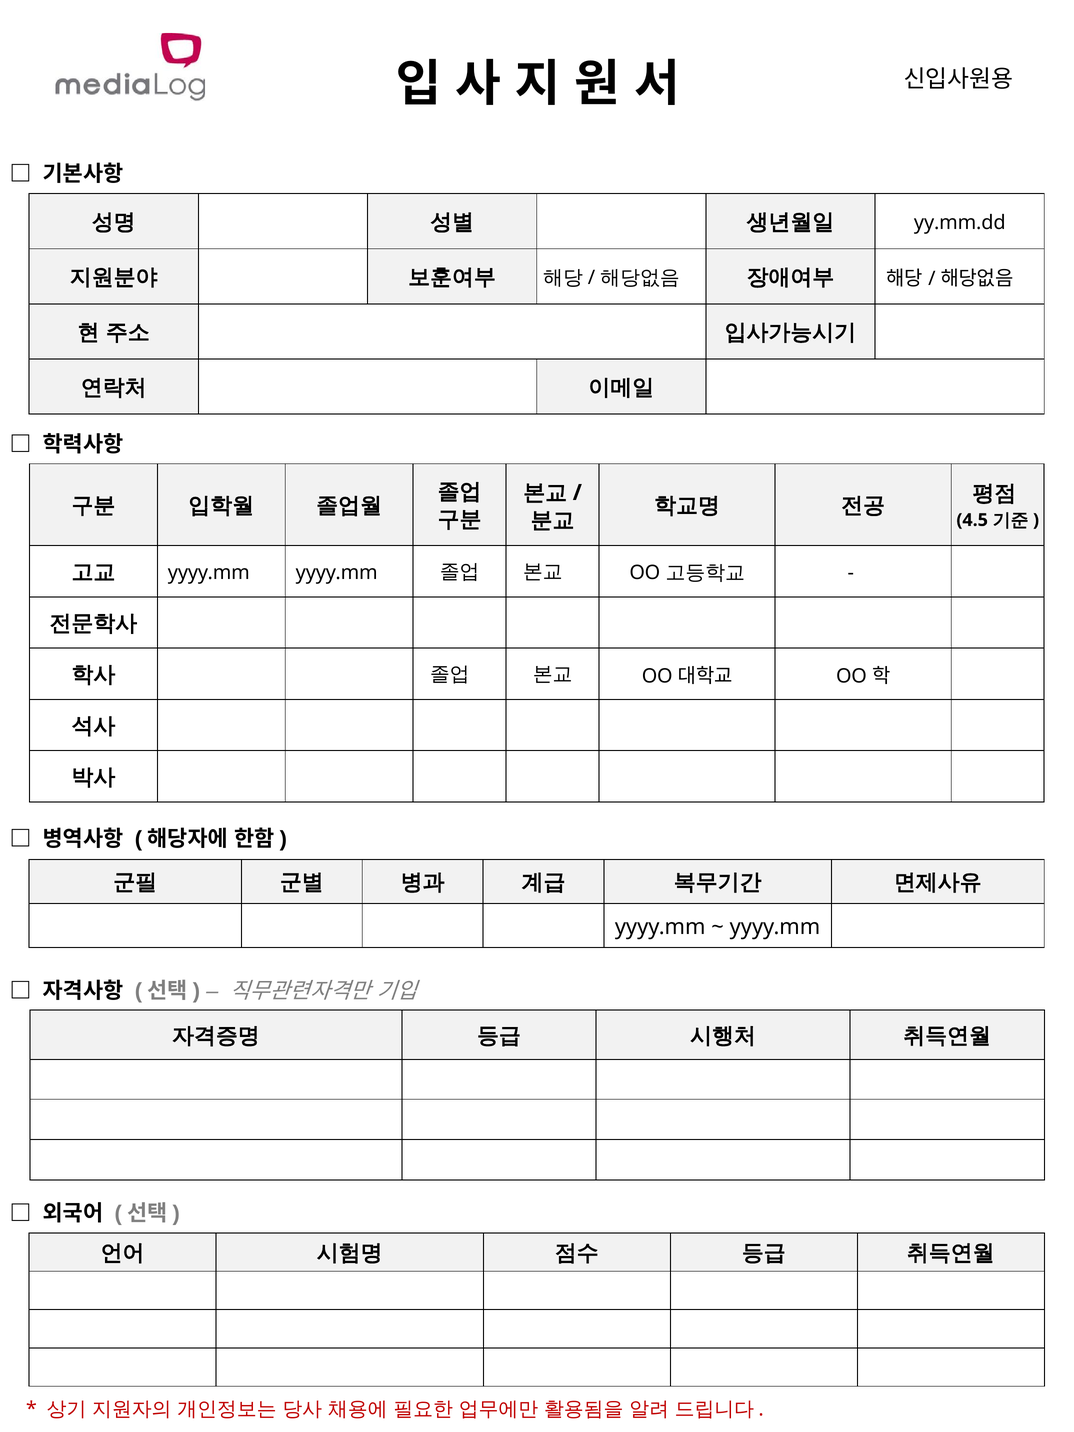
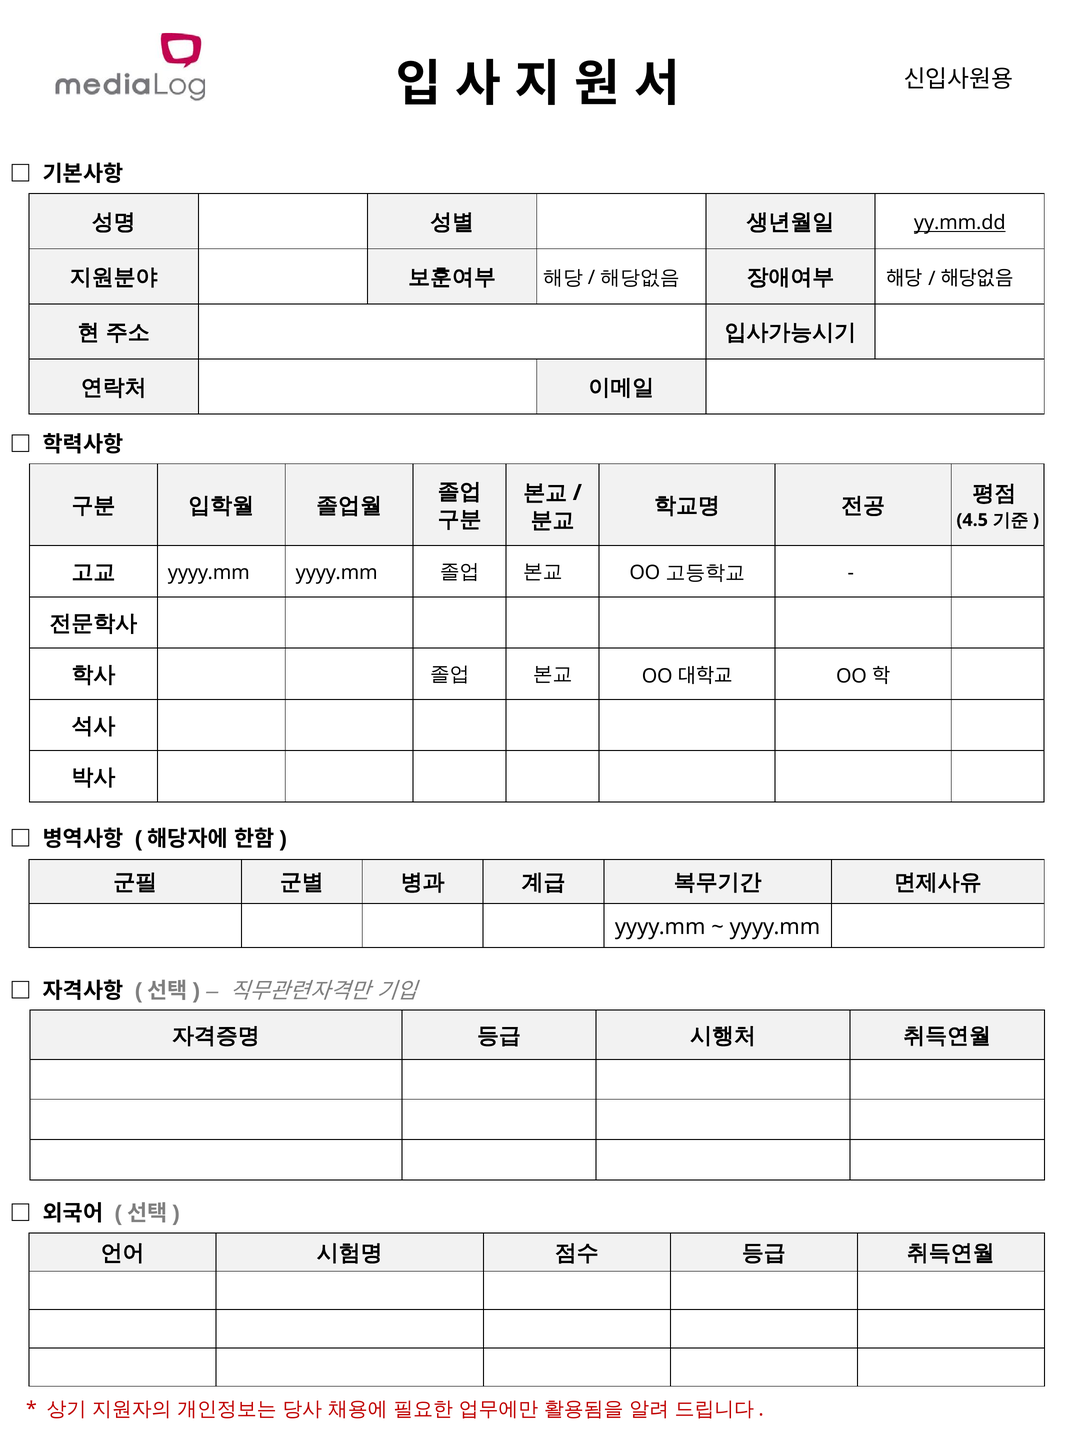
yy.mm.dd underline: none -> present
